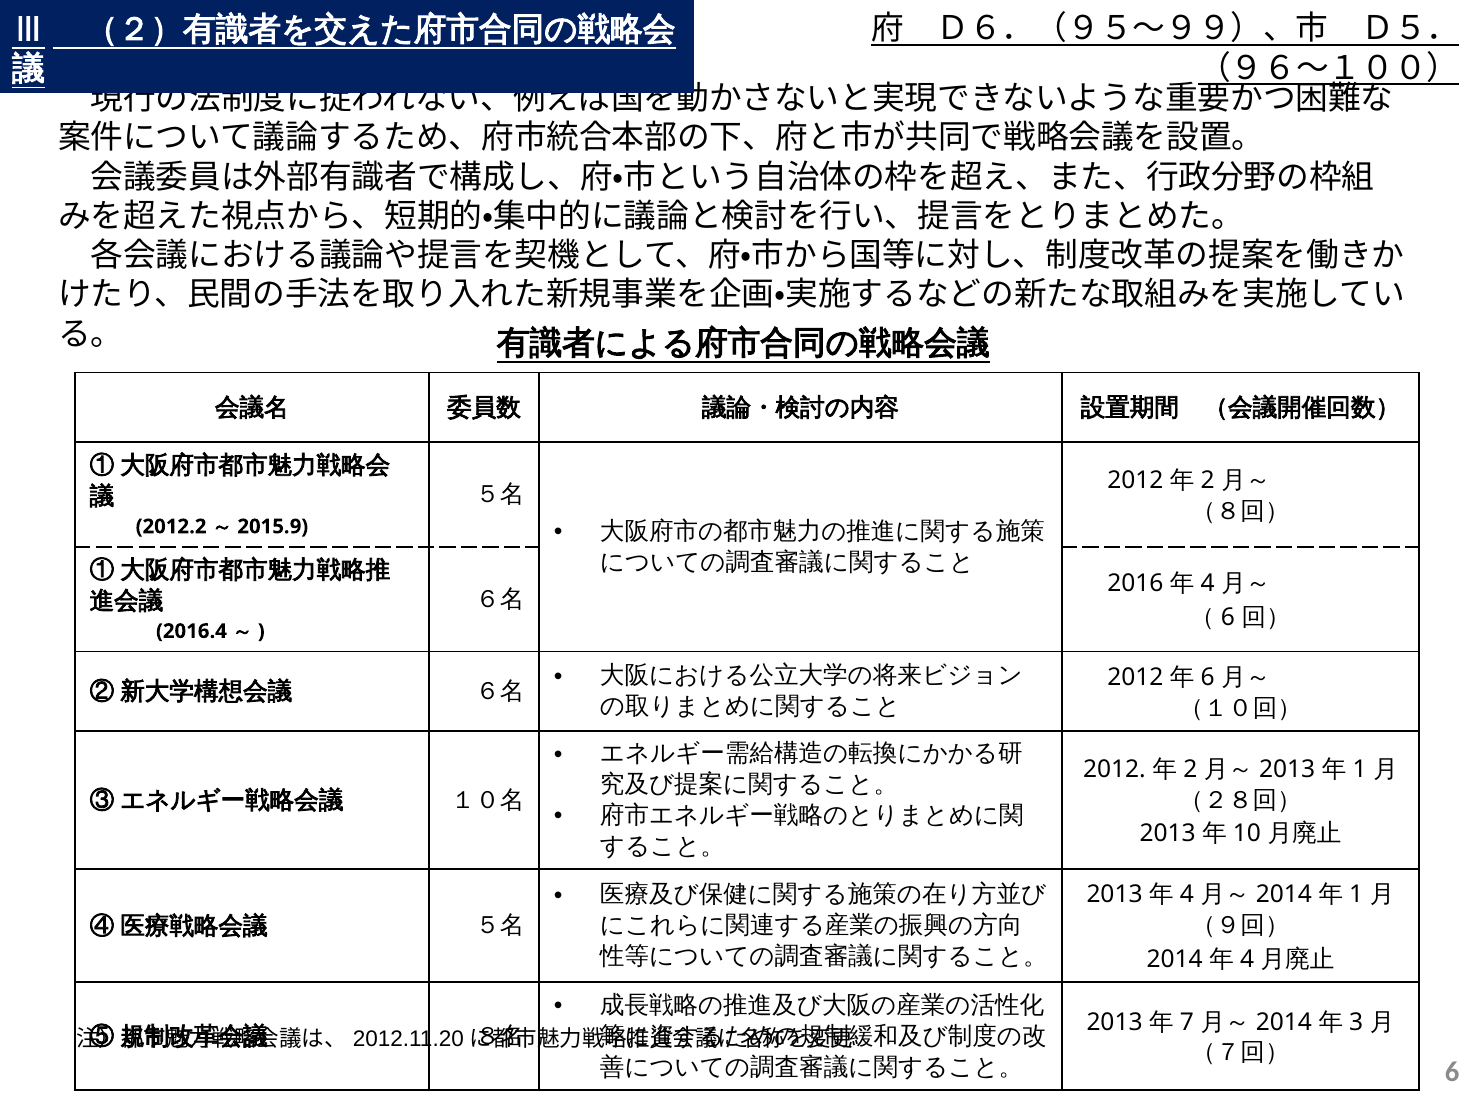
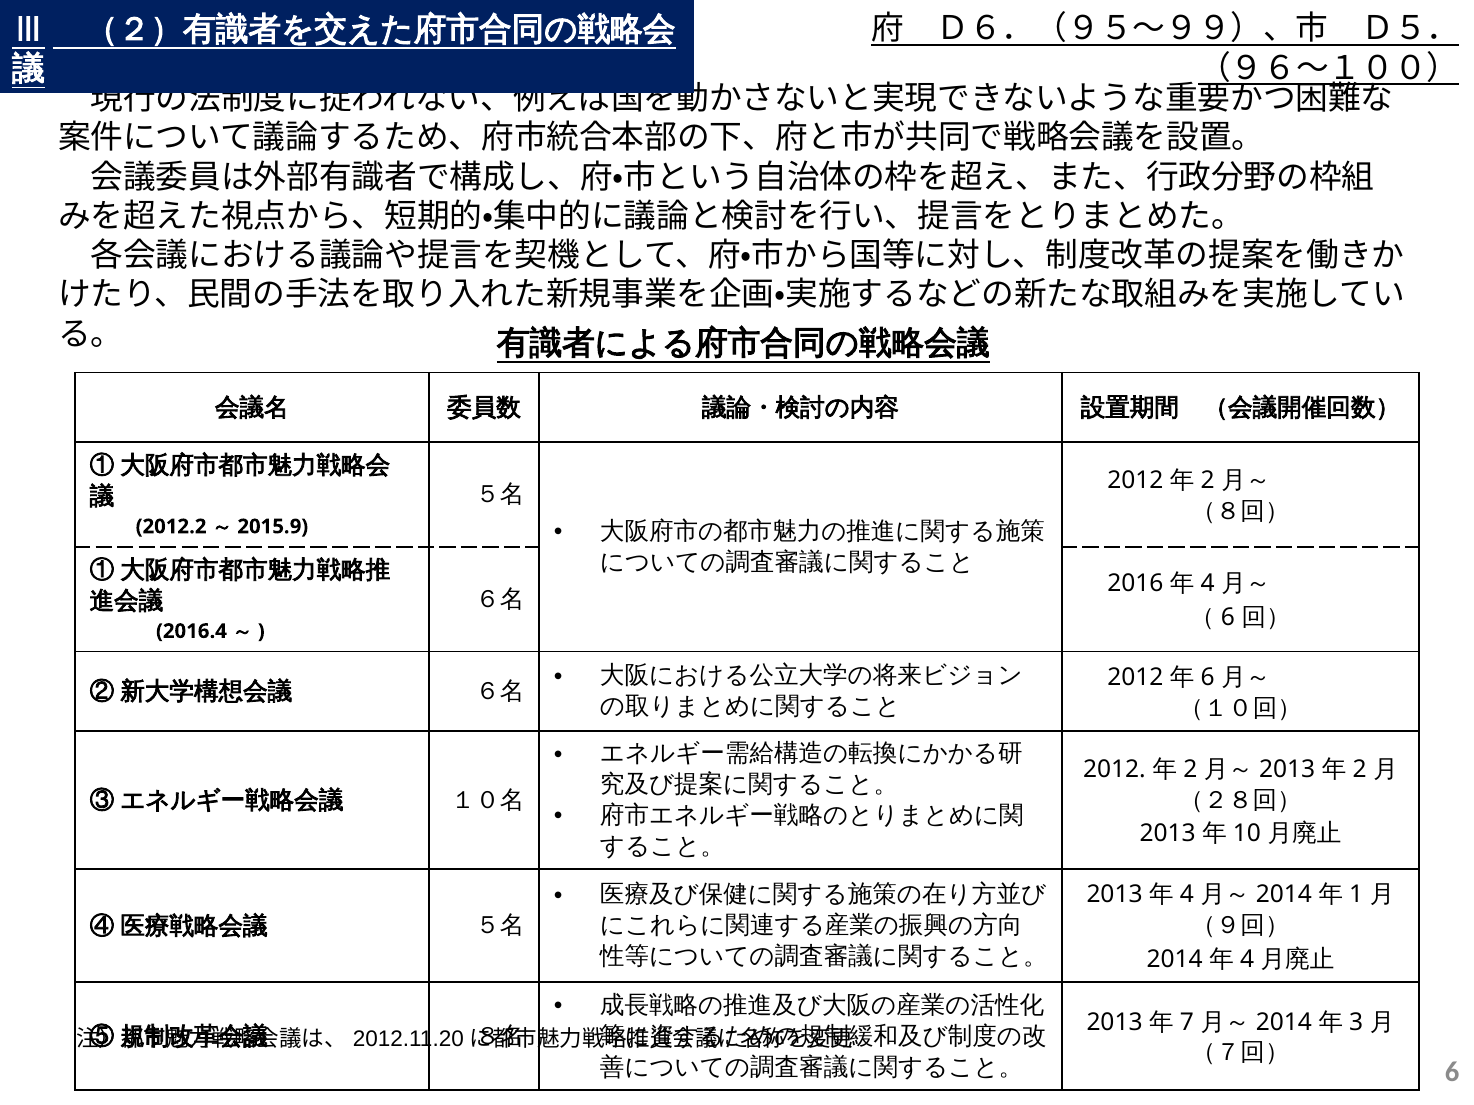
1 at (1360, 770): 1 -> 2
